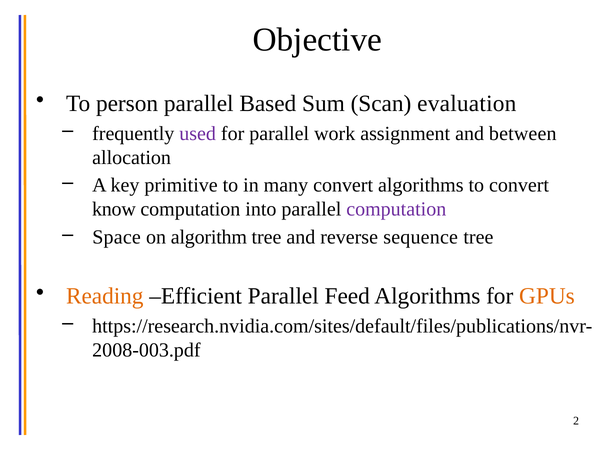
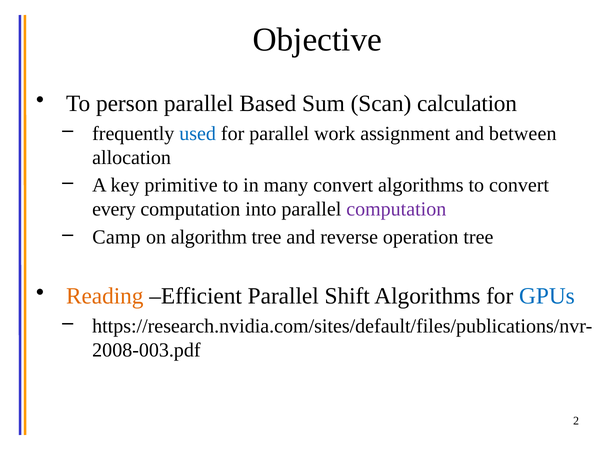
evaluation: evaluation -> calculation
used colour: purple -> blue
know: know -> every
Space: Space -> Camp
sequence: sequence -> operation
Feed: Feed -> Shift
GPUs colour: orange -> blue
